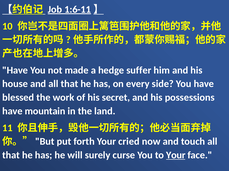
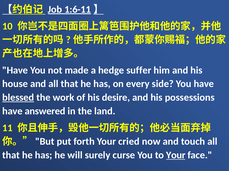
blessed underline: none -> present
secret: secret -> desire
mountain: mountain -> answered
